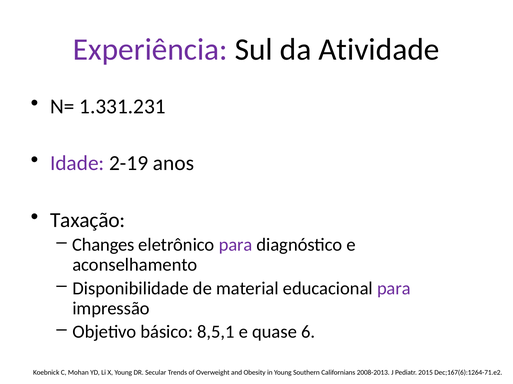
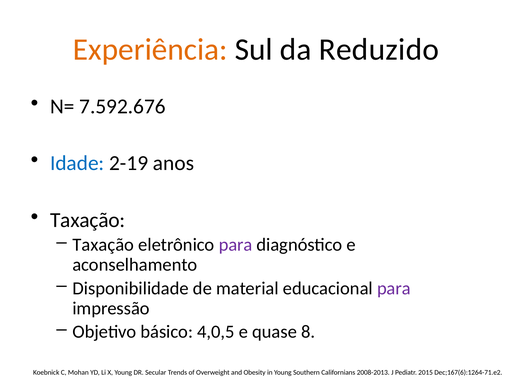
Experiência colour: purple -> orange
Atividade: Atividade -> Reduzido
1.331.231: 1.331.231 -> 7.592.676
Idade colour: purple -> blue
Changes at (103, 245): Changes -> Taxação
8,5,1: 8,5,1 -> 4,0,5
6: 6 -> 8
